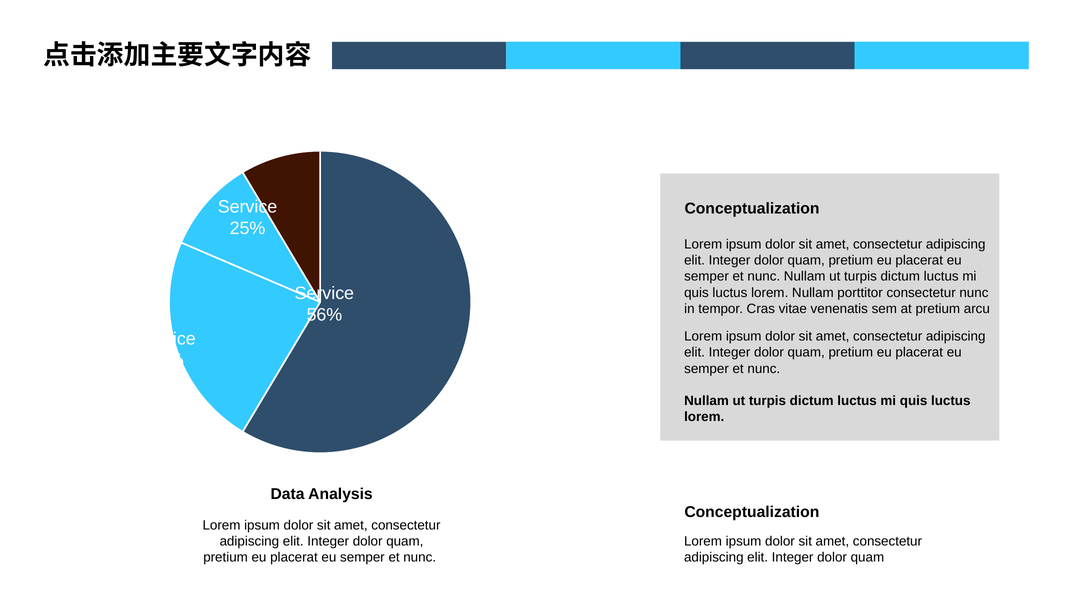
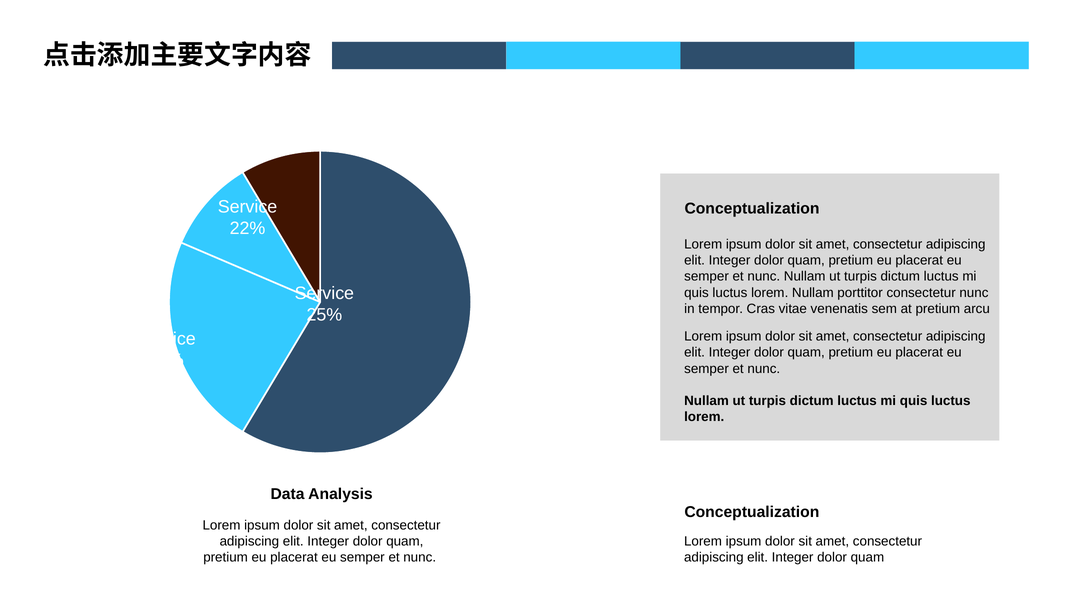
25%: 25% -> 22%
56%: 56% -> 25%
